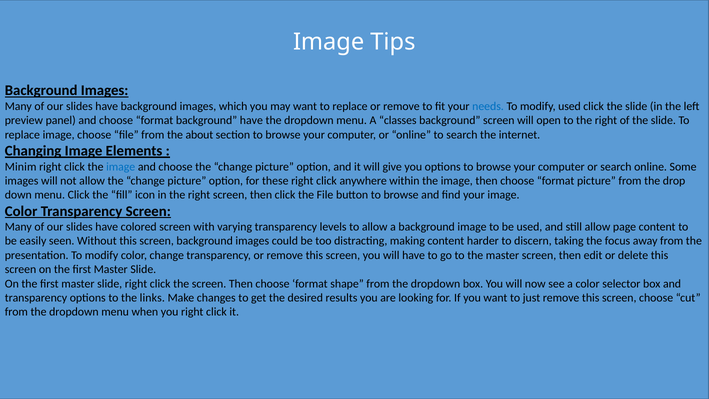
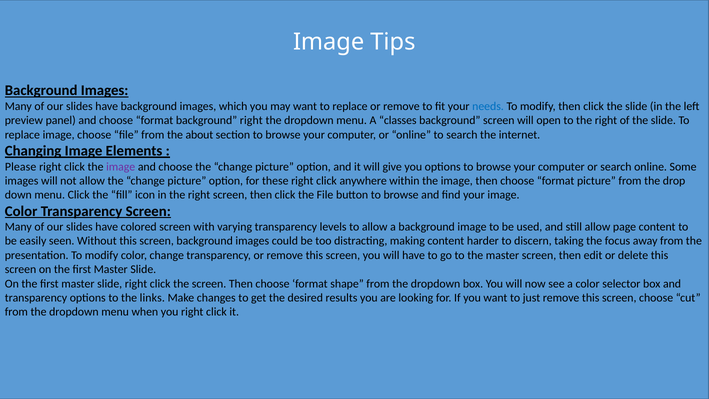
modify used: used -> then
background have: have -> right
Minim: Minim -> Please
image at (121, 167) colour: blue -> purple
